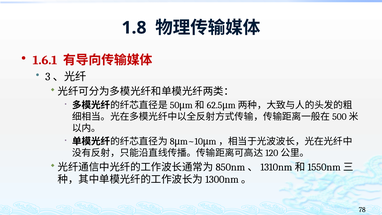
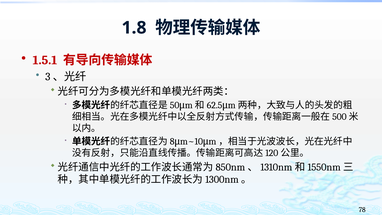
1.6.1: 1.6.1 -> 1.5.1
